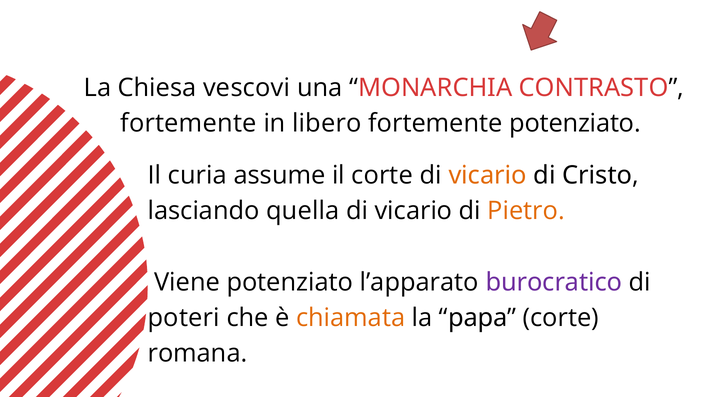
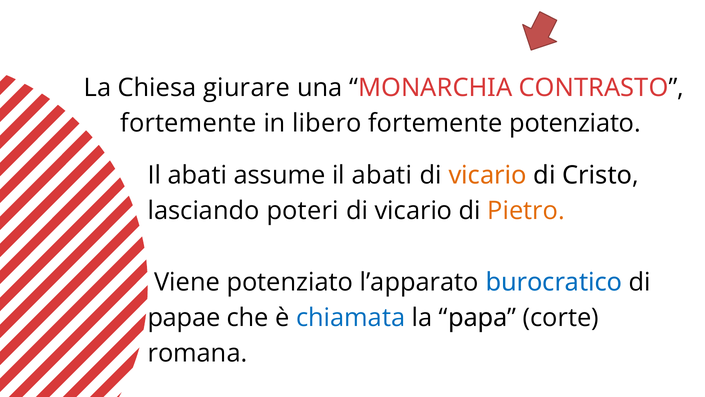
vescovi: vescovi -> giurare
curia at (197, 175): curia -> abati
assume il corte: corte -> abati
quella: quella -> poteri
burocratico colour: purple -> blue
poteri: poteri -> papae
chiamata colour: orange -> blue
